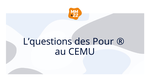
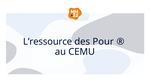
L’questions: L’questions -> L’ressource
